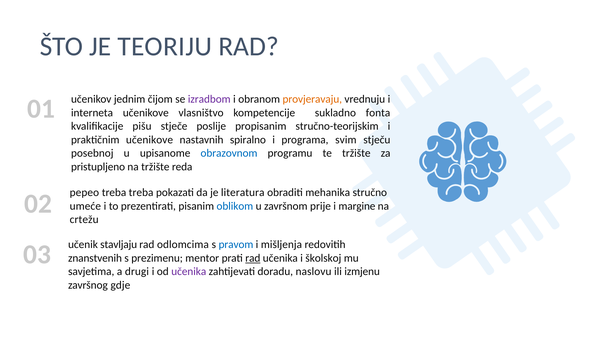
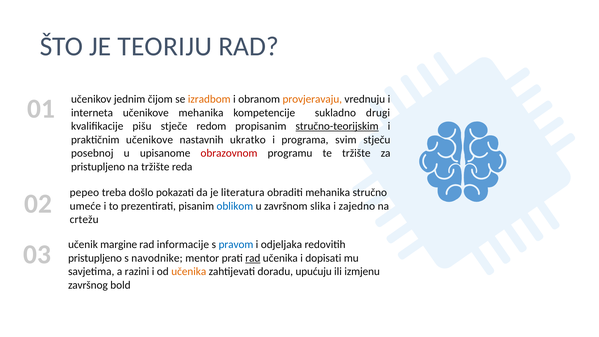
izradbom colour: purple -> orange
učenikove vlasništvo: vlasništvo -> mehanika
fonta: fonta -> drugi
poslije: poslije -> redom
stručno-teorijskim underline: none -> present
spiralno: spiralno -> ukratko
obrazovnom colour: blue -> red
treba treba: treba -> došlo
prije: prije -> slika
margine: margine -> zajedno
stavljaju: stavljaju -> margine
odlomcima: odlomcima -> informacije
mišljenja: mišljenja -> odjeljaka
znanstvenih at (95, 258): znanstvenih -> pristupljeno
prezimenu: prezimenu -> navodnike
školskoj: školskoj -> dopisati
drugi: drugi -> razini
učenika at (189, 271) colour: purple -> orange
naslovu: naslovu -> upućuju
gdje: gdje -> bold
